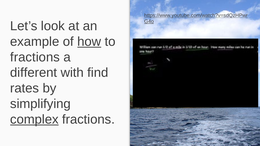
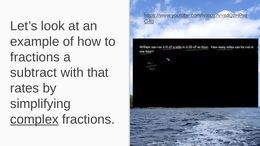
how underline: present -> none
different: different -> subtract
find: find -> that
